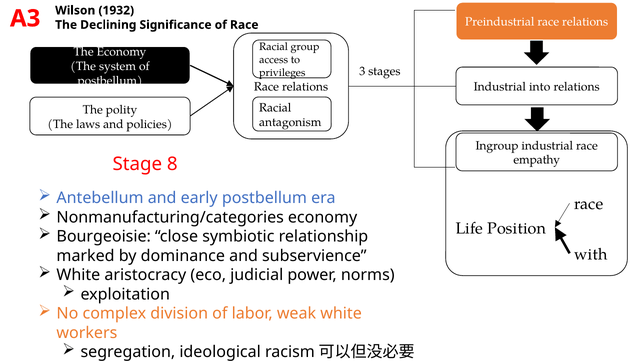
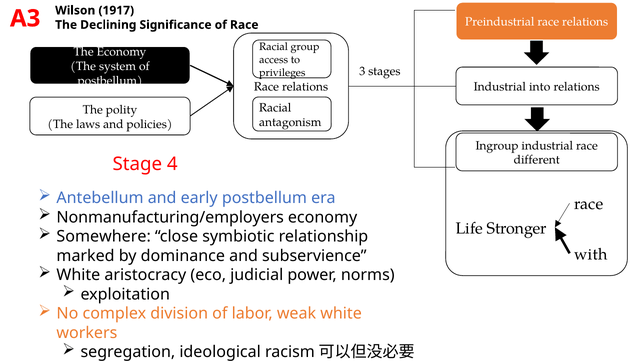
1932: 1932 -> 1917
empathy: empathy -> different
8: 8 -> 4
Nonmanufacturing/categories: Nonmanufacturing/categories -> Nonmanufacturing/employers
Position: Position -> Stronger
Bourgeoisie: Bourgeoisie -> Somewhere
